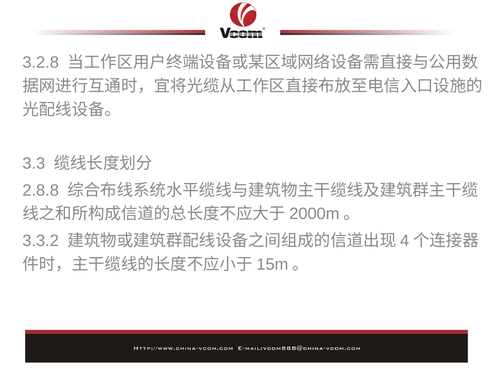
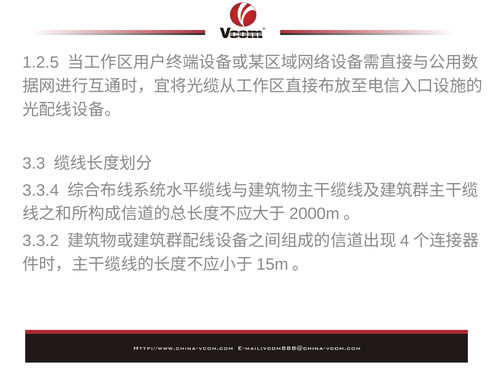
3.2.8: 3.2.8 -> 1.2.5
2.8.8: 2.8.8 -> 3.3.4
